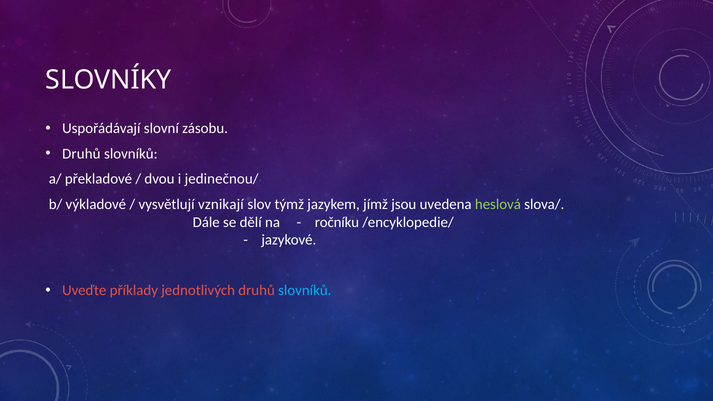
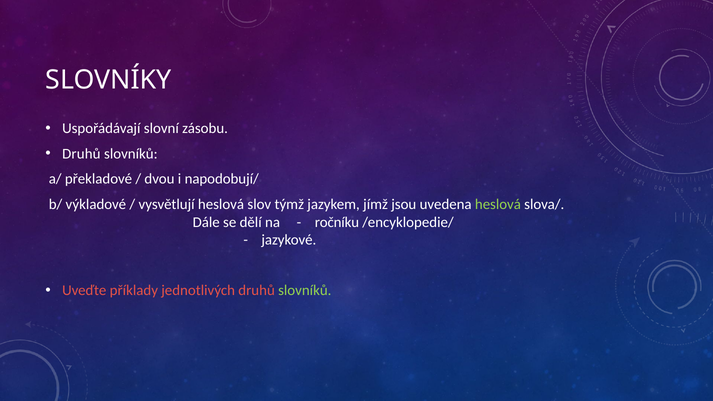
jedinečnou/: jedinečnou/ -> napodobují/
vysvětlují vznikají: vznikají -> heslová
slovníků at (305, 291) colour: light blue -> light green
